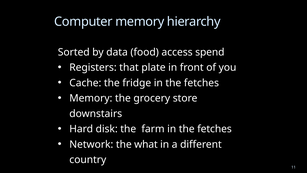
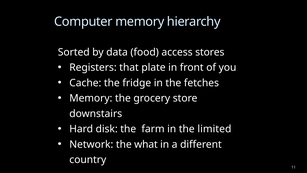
spend: spend -> stores
farm in the fetches: fetches -> limited
